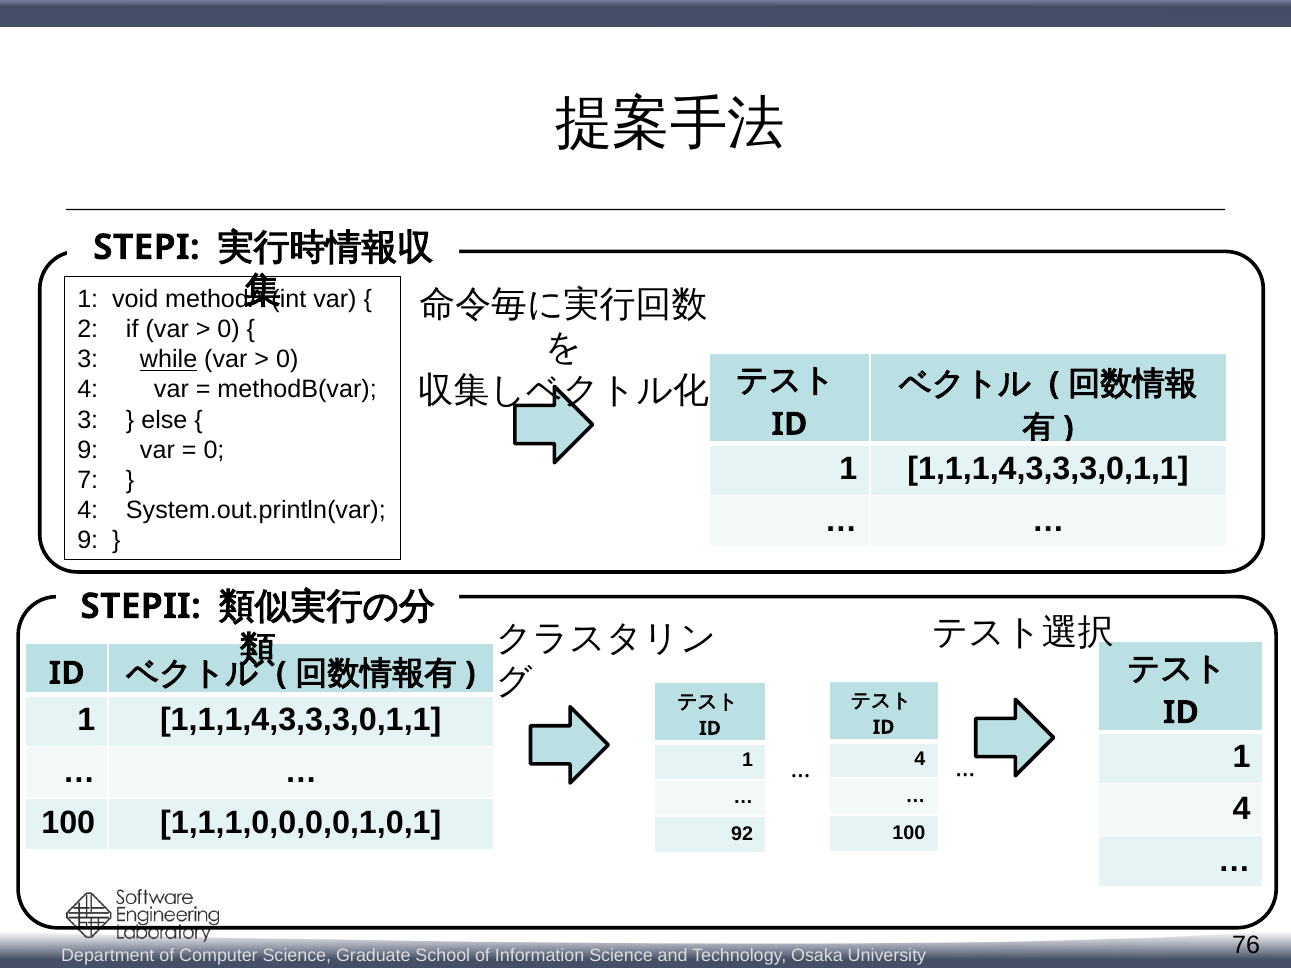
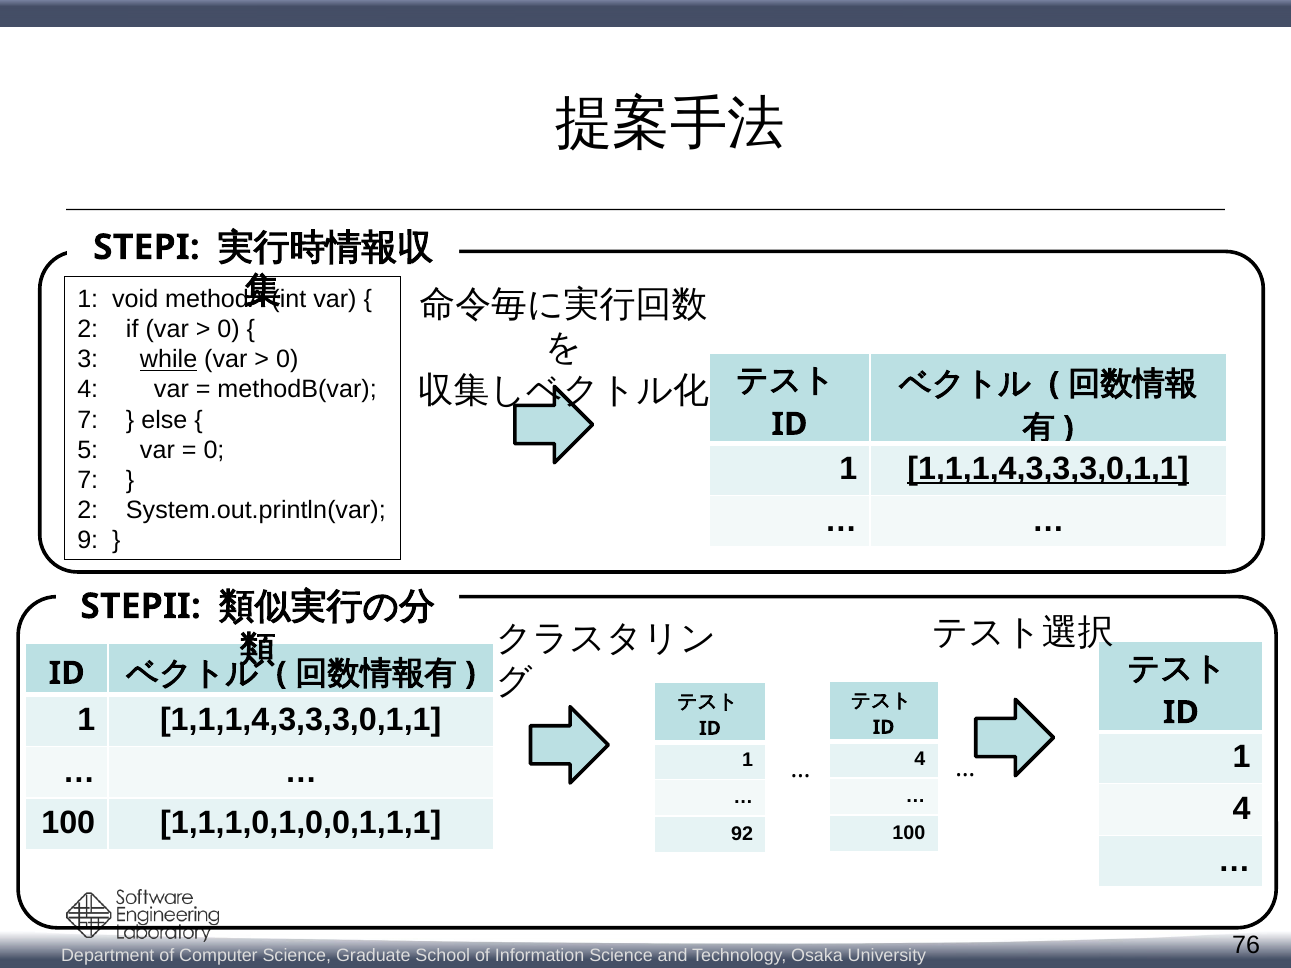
3 at (88, 420): 3 -> 7
9 at (88, 450): 9 -> 5
1,1,1,4,3,3,3,0,1,1 at (1048, 469) underline: none -> present
4 at (88, 510): 4 -> 2
1,1,1,0,0,0,0,1,0,1: 1,1,1,0,0,0,0,1,0,1 -> 1,1,1,0,1,0,0,1,1,1
